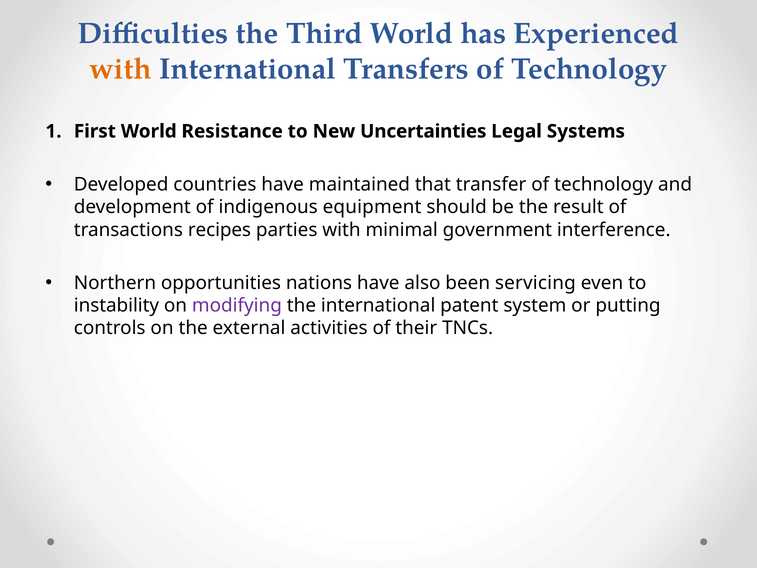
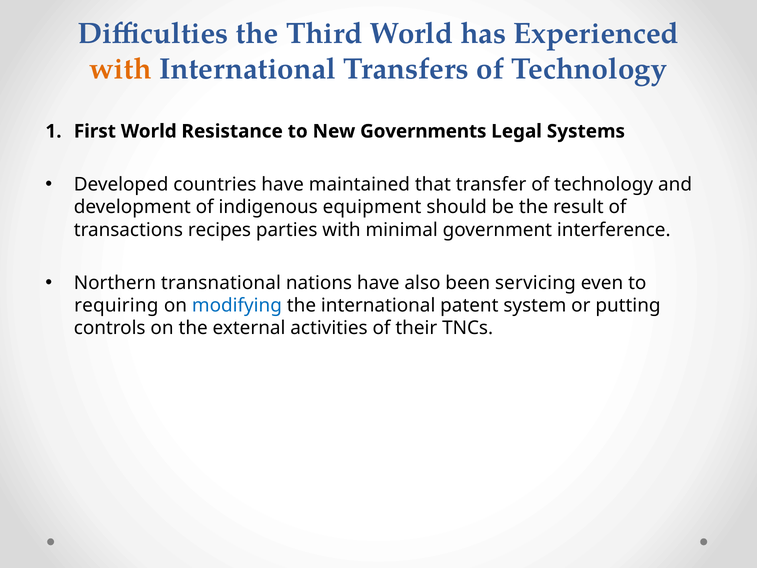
Uncertainties: Uncertainties -> Governments
opportunities: opportunities -> transnational
instability: instability -> requiring
modifying colour: purple -> blue
